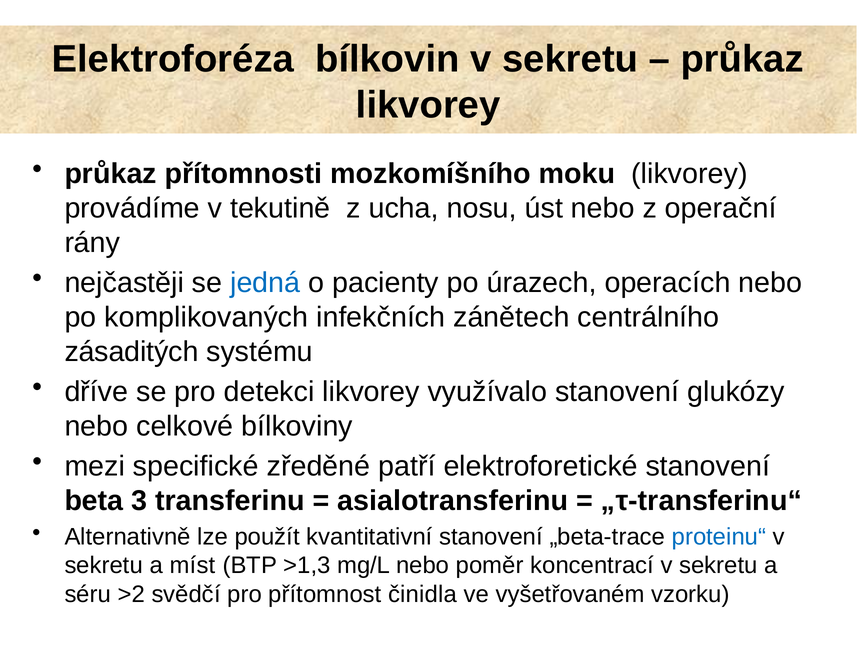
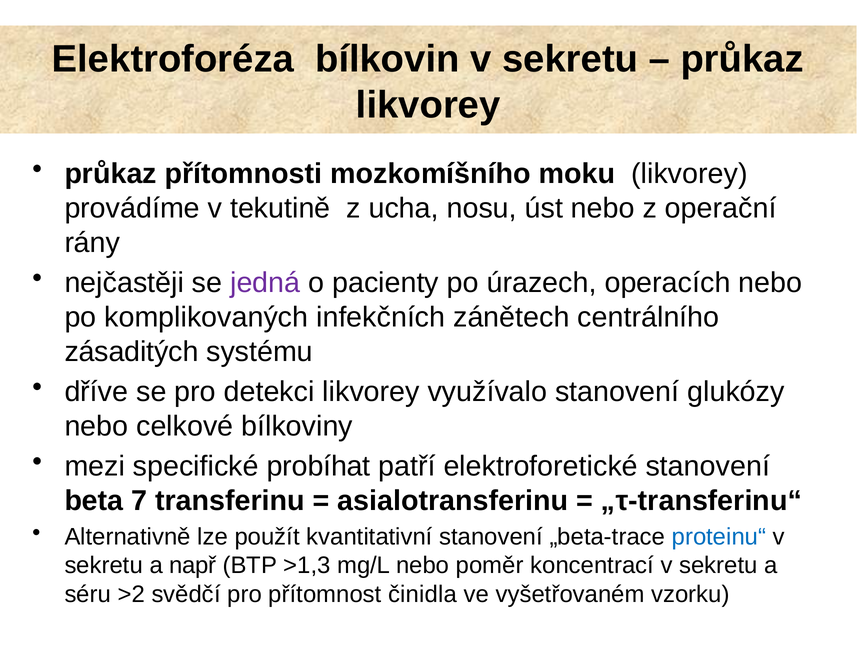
jedná colour: blue -> purple
zředěné: zředěné -> probíhat
3: 3 -> 7
míst: míst -> např
